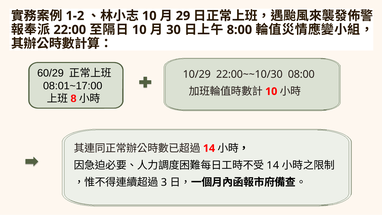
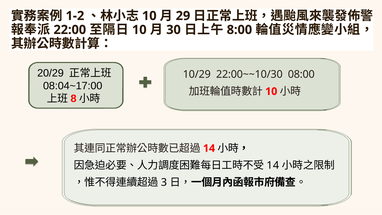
60/29: 60/29 -> 20/29
08:01~17:00: 08:01~17:00 -> 08:04~17:00
